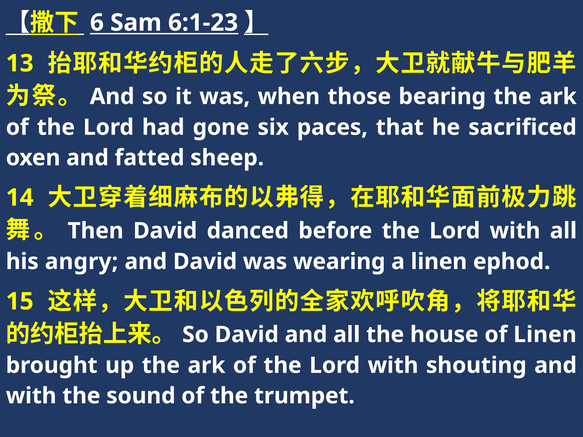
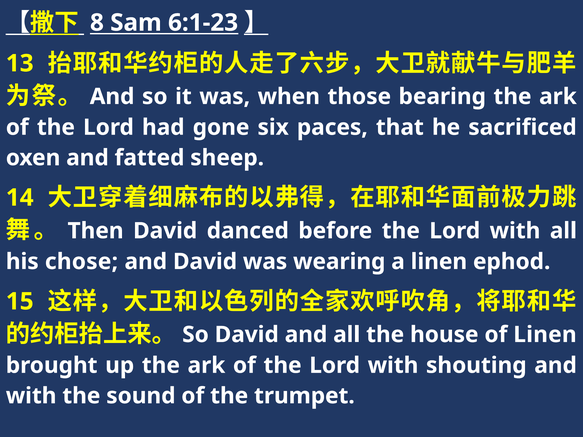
6: 6 -> 8
angry: angry -> chose
